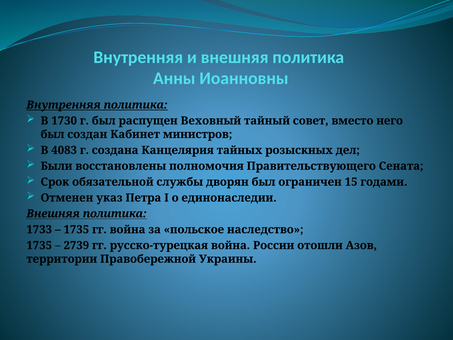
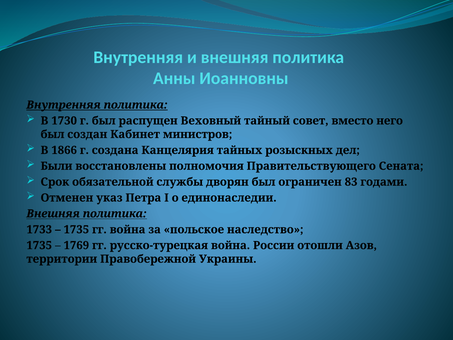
4083: 4083 -> 1866
15: 15 -> 83
2739: 2739 -> 1769
